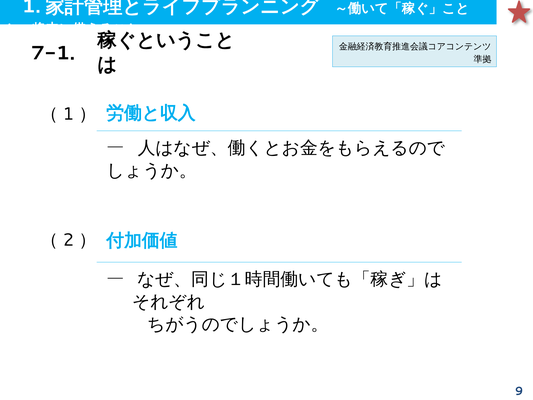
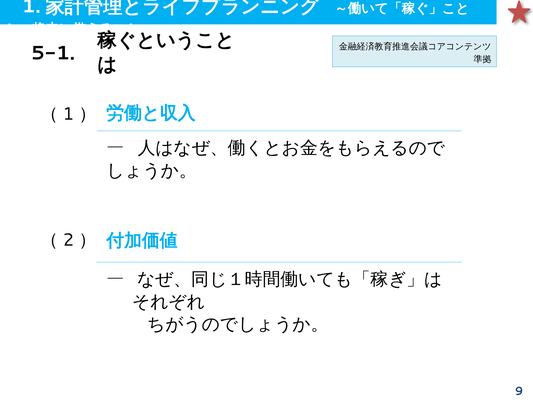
7-1: 7-1 -> 5-1
